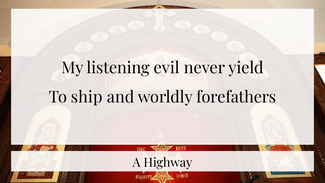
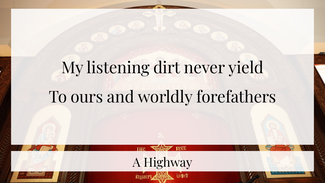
evil: evil -> dirt
ship: ship -> ours
